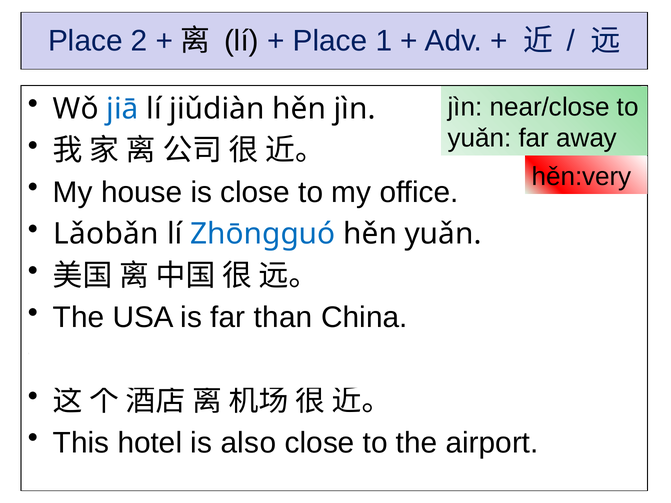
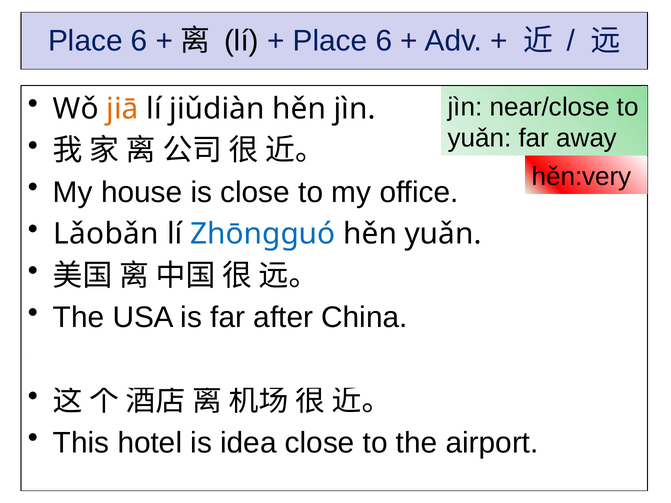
2 at (139, 41): 2 -> 6
1 at (384, 41): 1 -> 6
jiā colour: blue -> orange
than: than -> after
also: also -> idea
